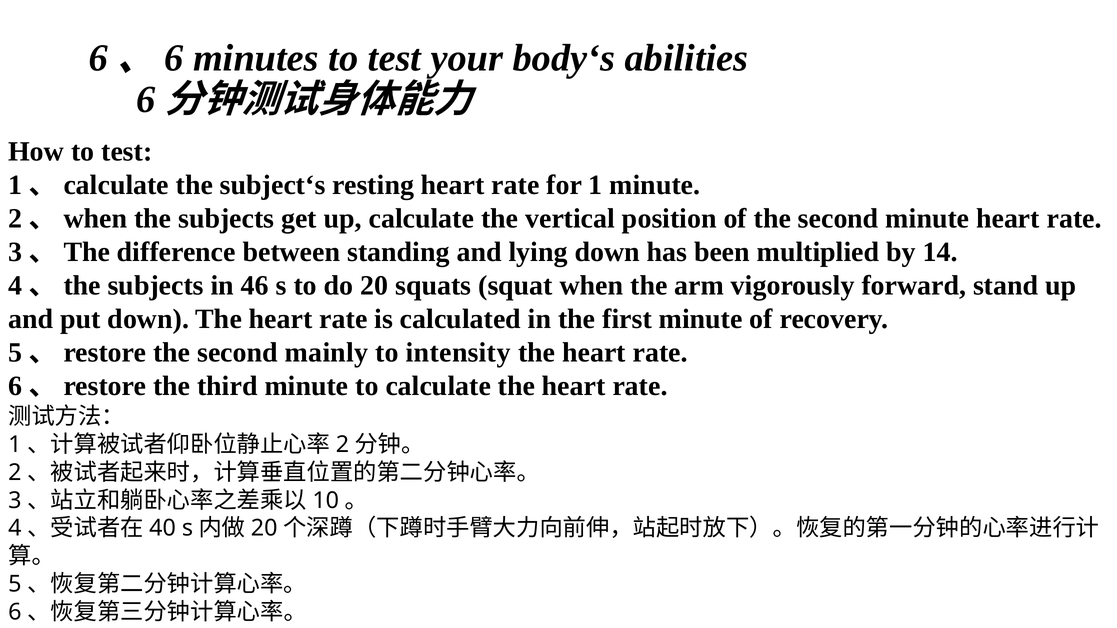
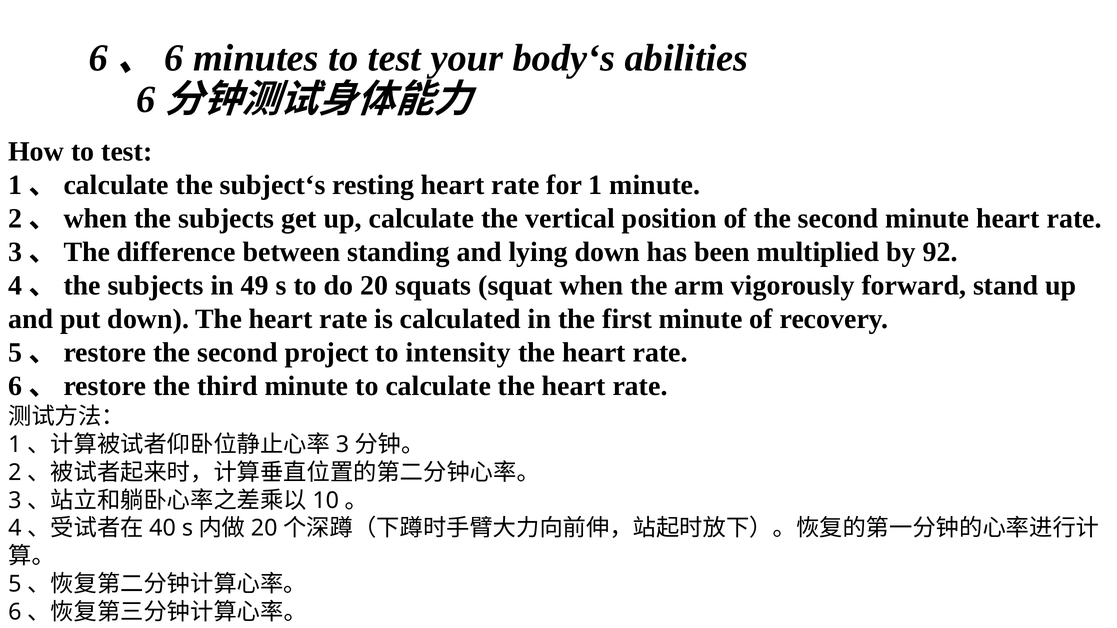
14: 14 -> 92
46: 46 -> 49
mainly: mainly -> project
2 at (342, 445): 2 -> 3
